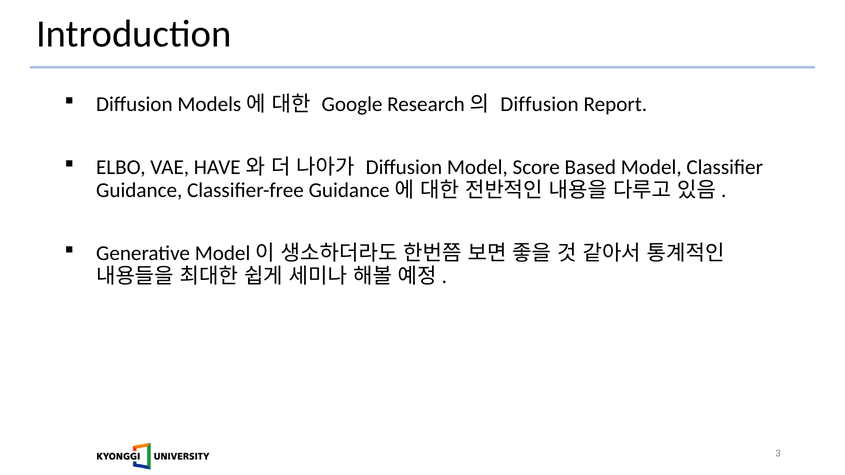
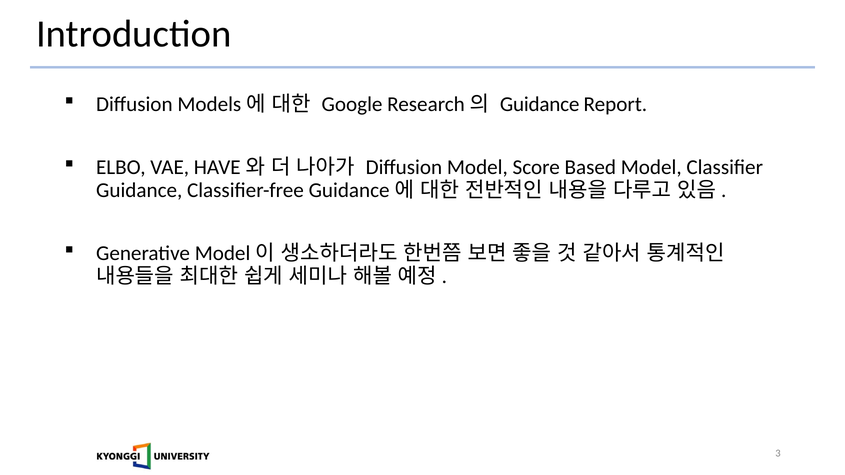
Diffusion at (539, 104): Diffusion -> Guidance
